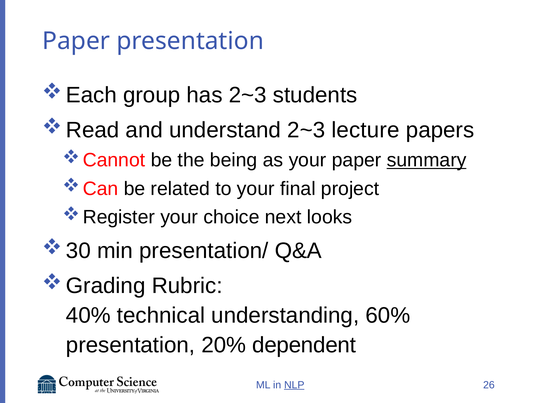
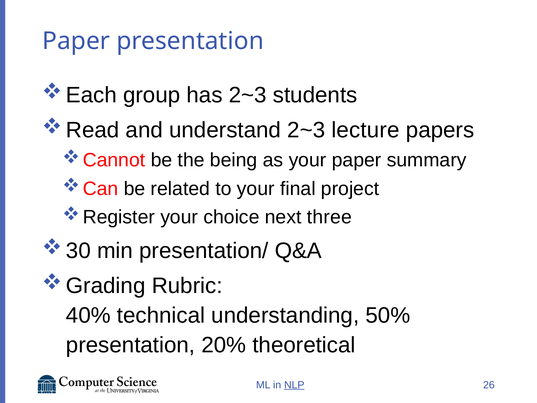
summary underline: present -> none
looks: looks -> three
60%: 60% -> 50%
dependent: dependent -> theoretical
